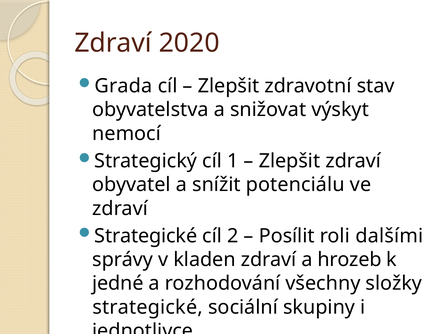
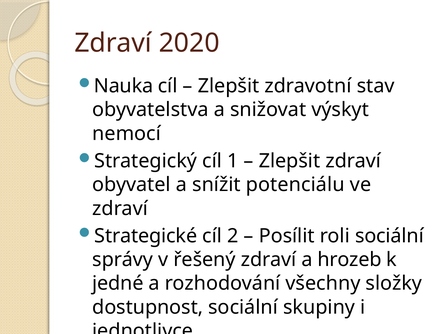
Grada: Grada -> Nauka
roli dalšími: dalšími -> sociální
kladen: kladen -> řešený
strategické at (148, 308): strategické -> dostupnost
